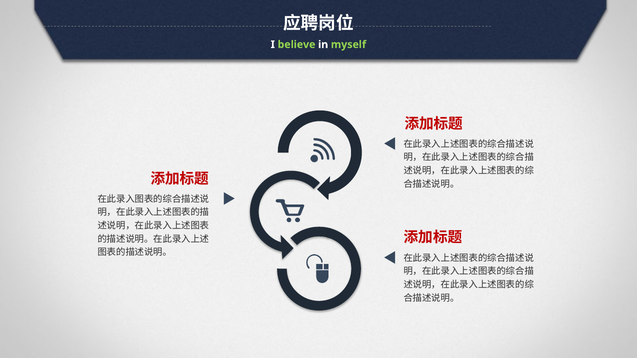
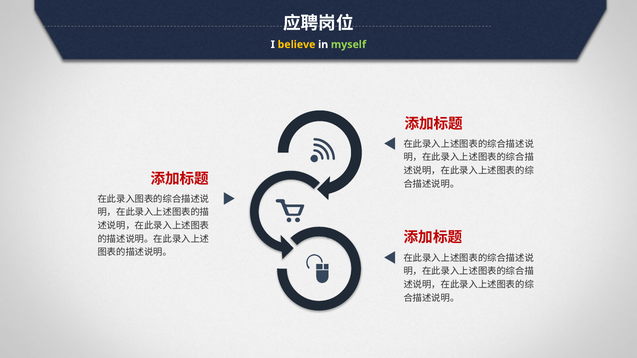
believe colour: light green -> yellow
